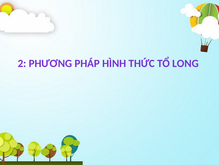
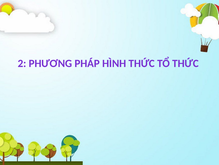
TỔ LONG: LONG -> THỨC
